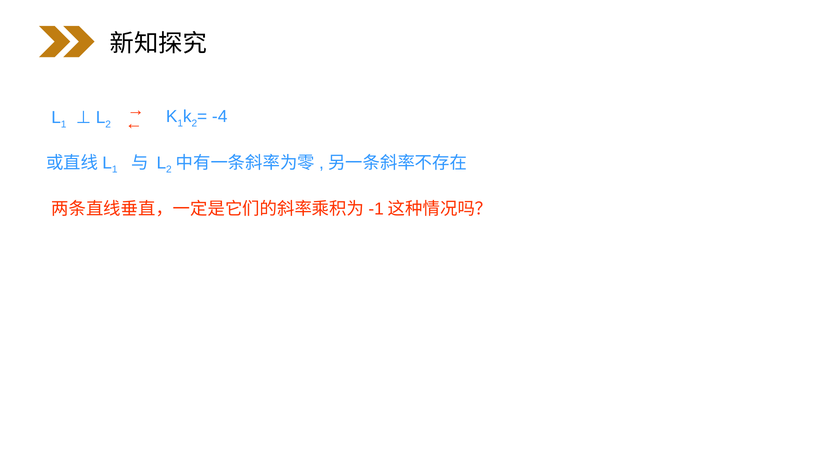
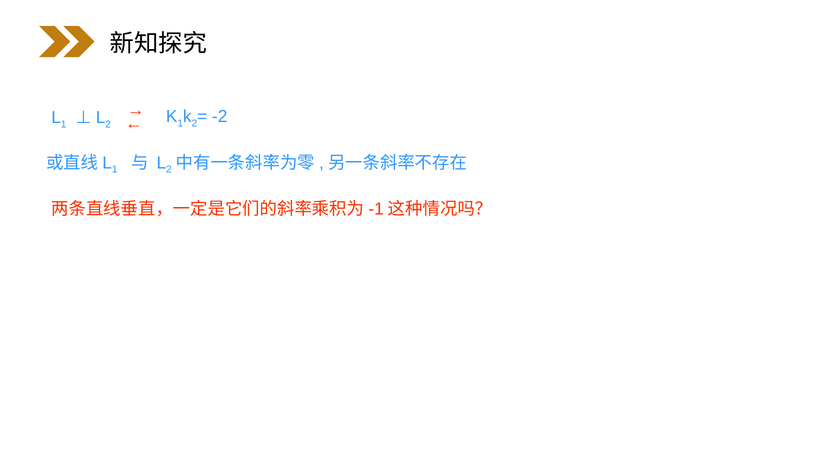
-4: -4 -> -2
